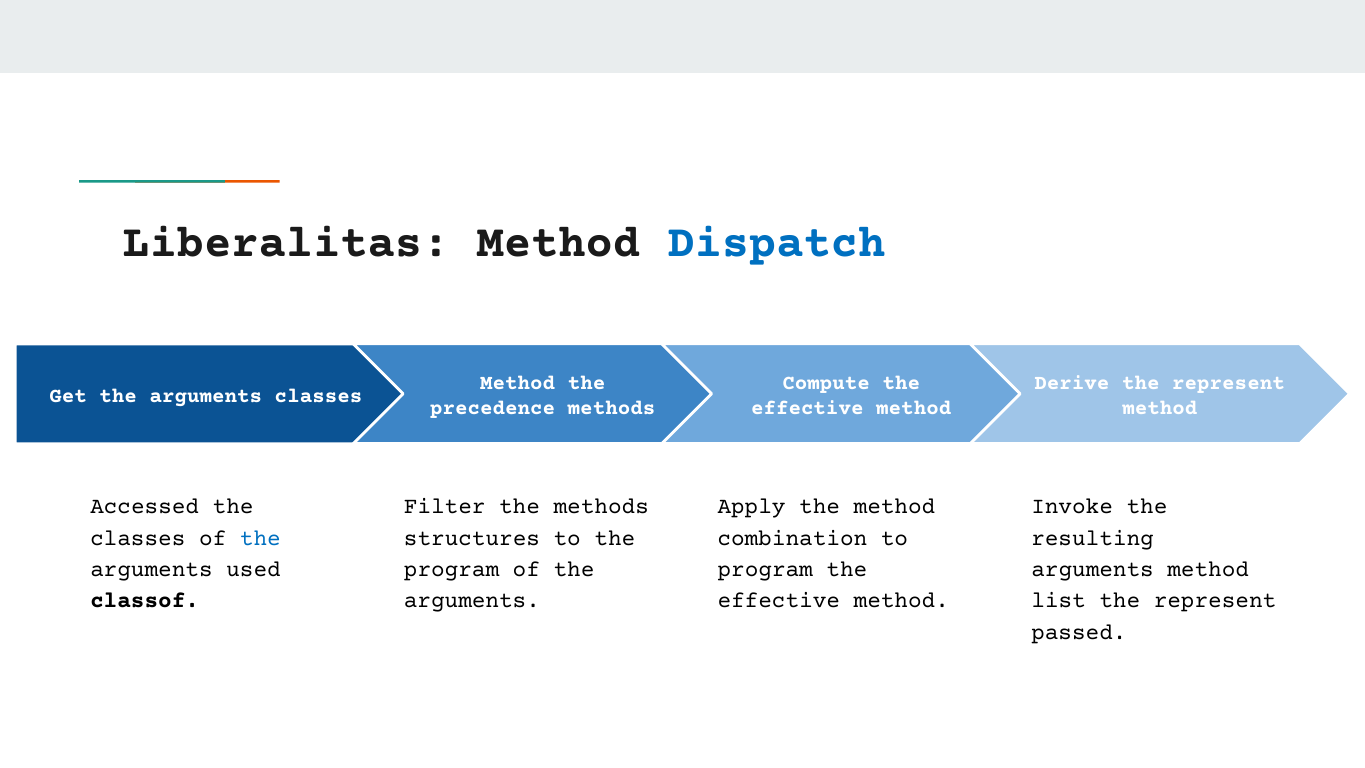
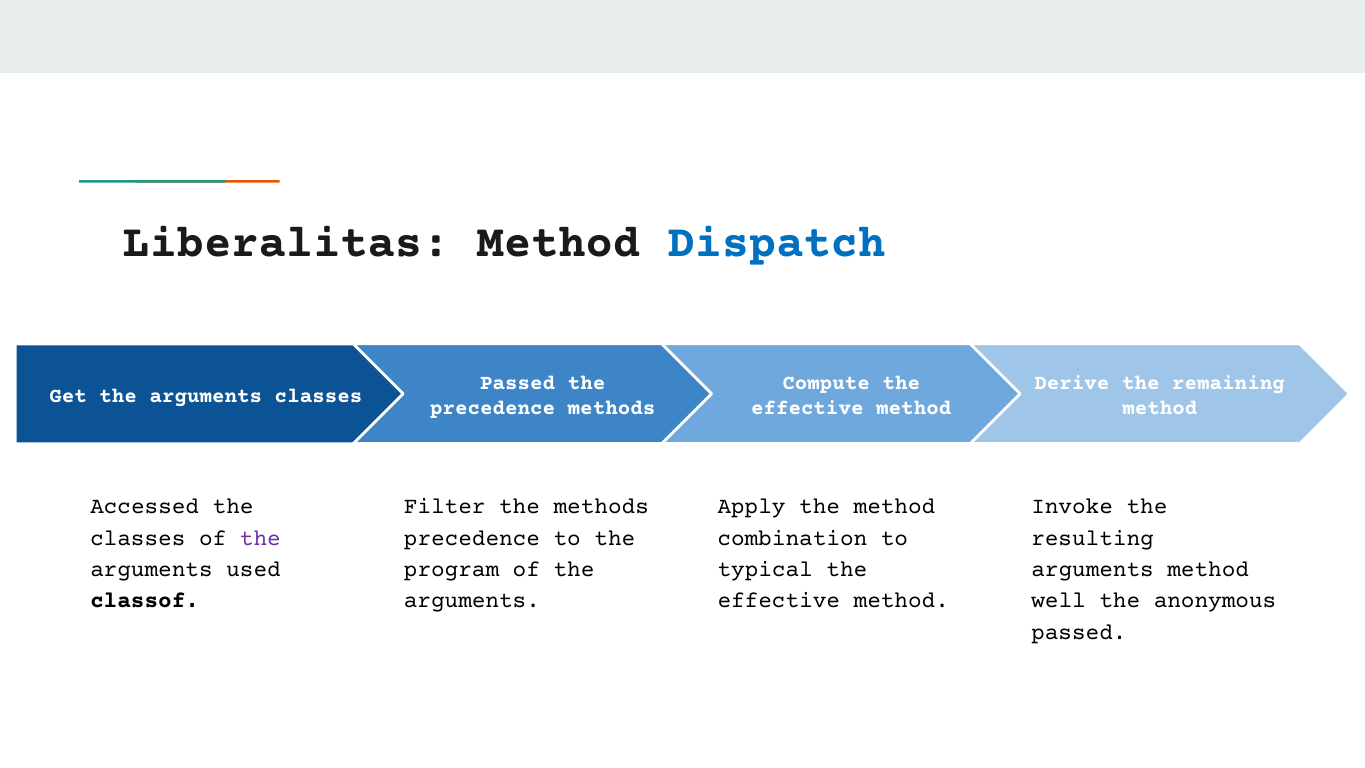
Method at (518, 383): Method -> Passed
represent at (1228, 383): represent -> remaining
the at (260, 538) colour: blue -> purple
structures at (472, 538): structures -> precedence
program at (765, 569): program -> typical
list: list -> well
represent at (1215, 600): represent -> anonymous
